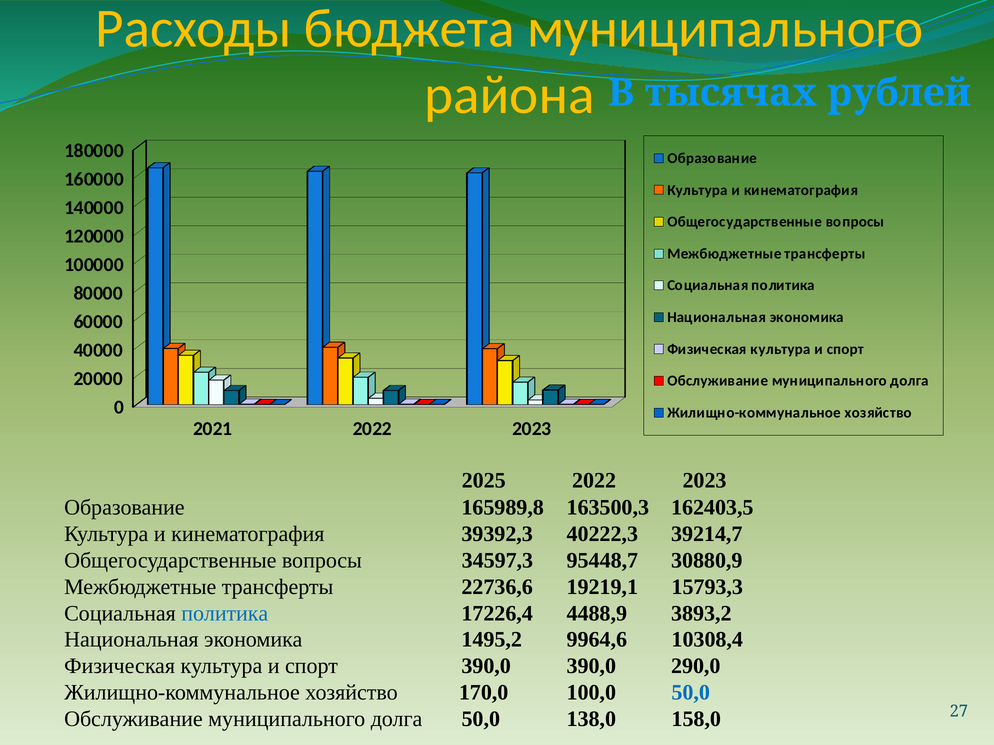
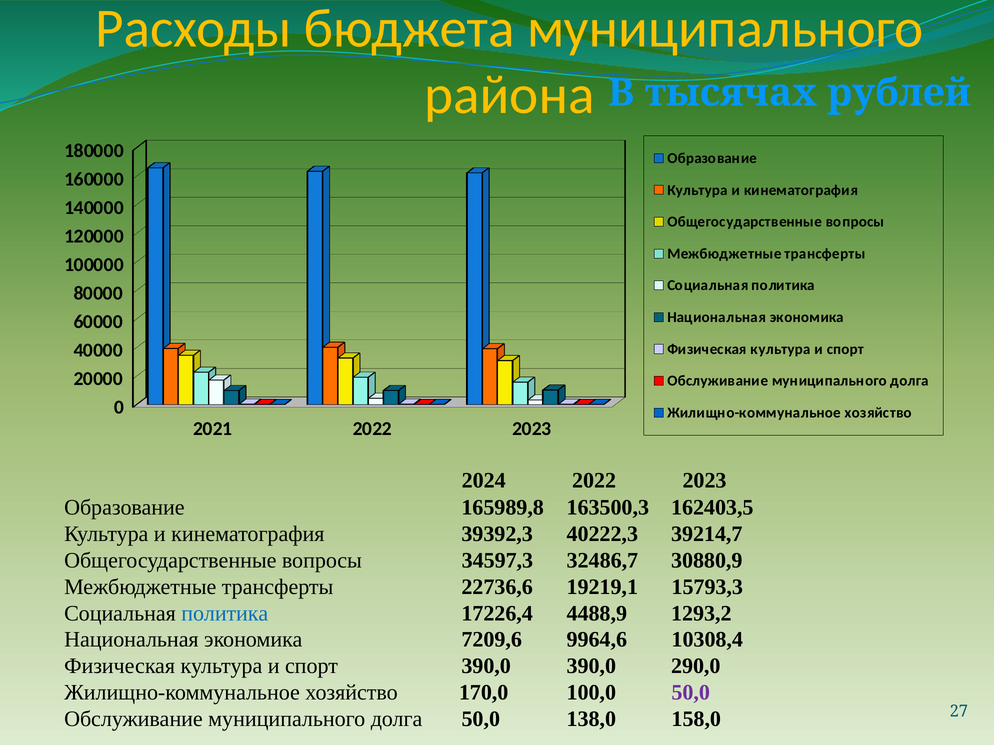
2025: 2025 -> 2024
95448,7: 95448,7 -> 32486,7
3893,2: 3893,2 -> 1293,2
1495,2: 1495,2 -> 7209,6
50,0 at (691, 693) colour: blue -> purple
